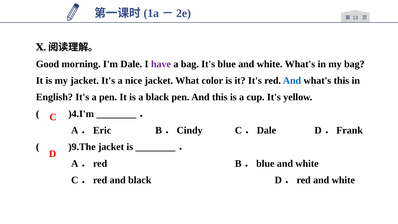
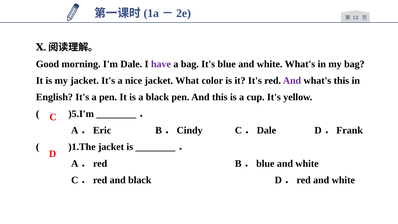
And at (292, 81) colour: blue -> purple
)4.I'm: )4.I'm -> )5.I'm
)9.The: )9.The -> )1.The
